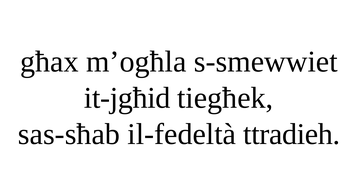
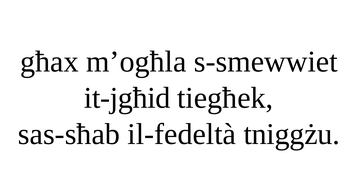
ttradieh: ttradieh -> tniggżu
